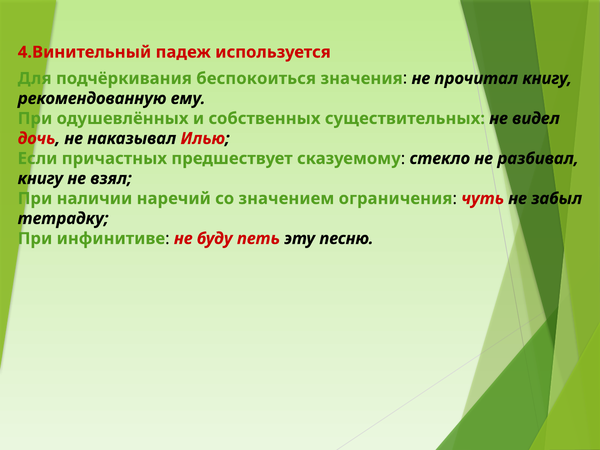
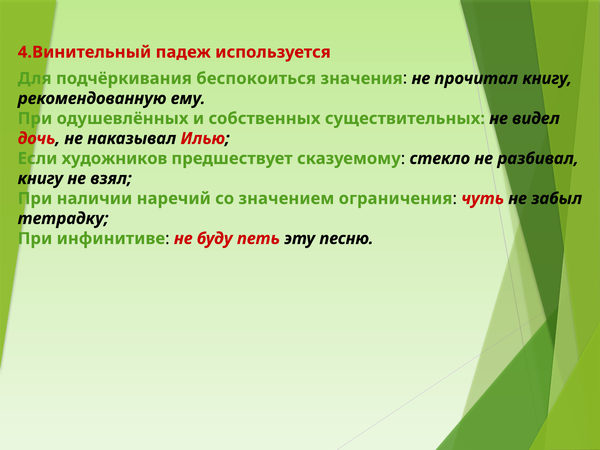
причастных: причастных -> художников
